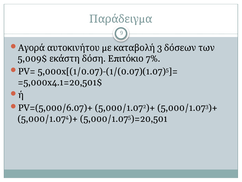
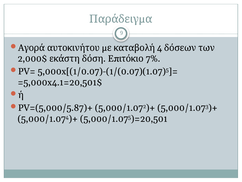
3: 3 -> 4
5,009$: 5,009$ -> 2,000$
PV=(5,000/6.07)+: PV=(5,000/6.07)+ -> PV=(5,000/5.87)+
